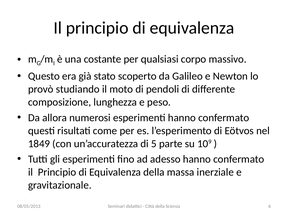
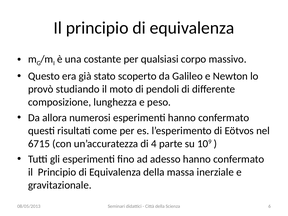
1849: 1849 -> 6715
5: 5 -> 4
